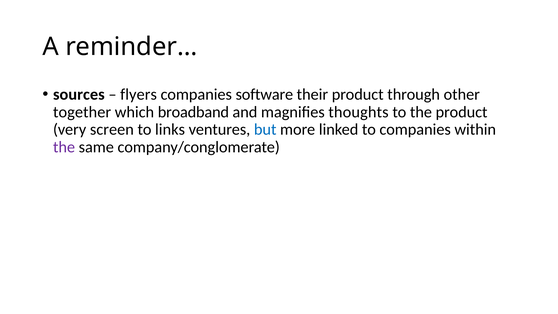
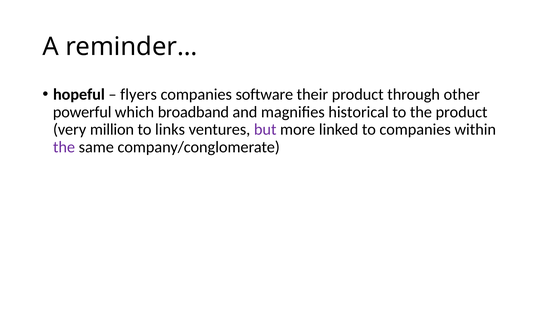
sources: sources -> hopeful
together: together -> powerful
thoughts: thoughts -> historical
screen: screen -> million
but colour: blue -> purple
